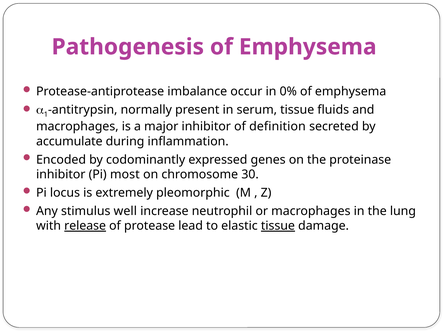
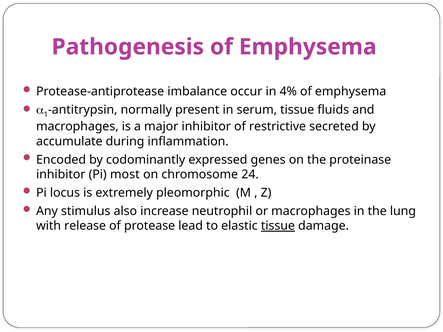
0%: 0% -> 4%
definition: definition -> restrictive
30: 30 -> 24
well: well -> also
release underline: present -> none
